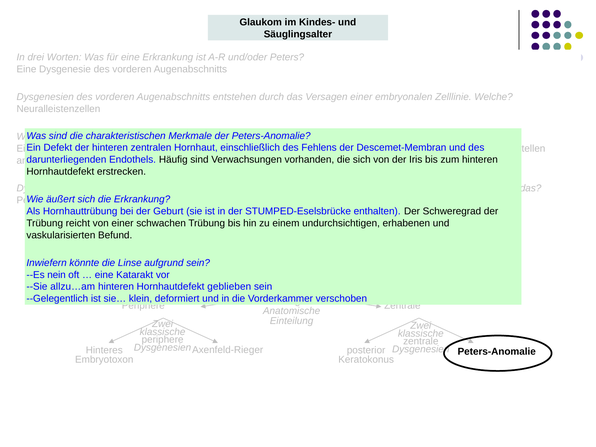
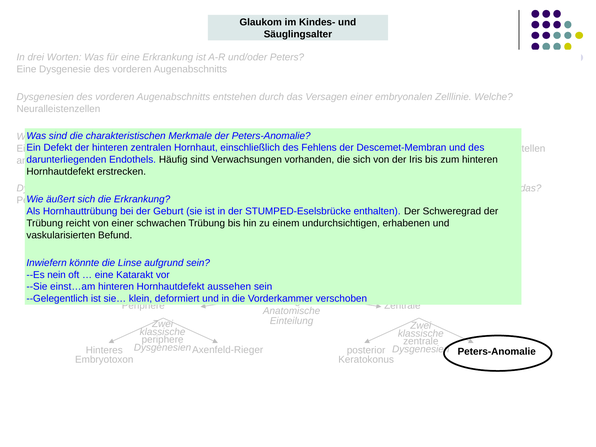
allzu…am: allzu…am -> einst…am
geblieben: geblieben -> aussehen
